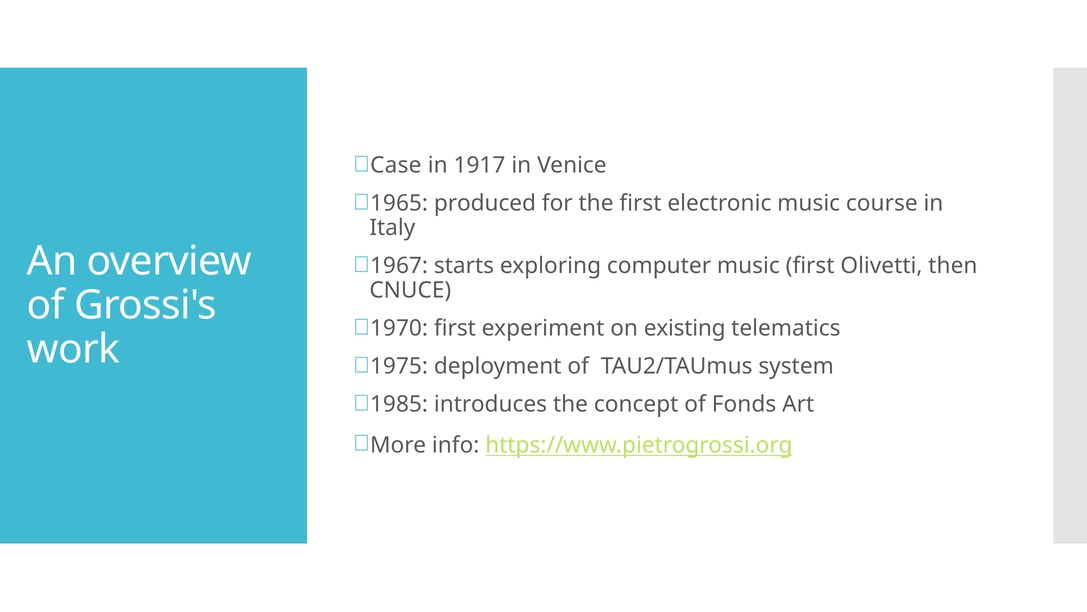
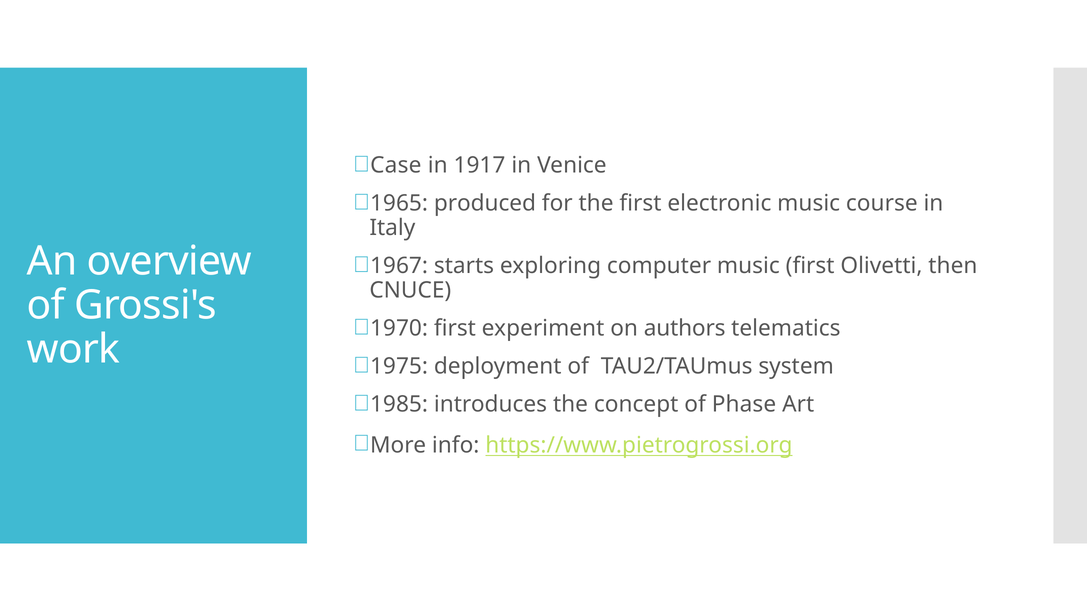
existing: existing -> authors
Fonds: Fonds -> Phase
